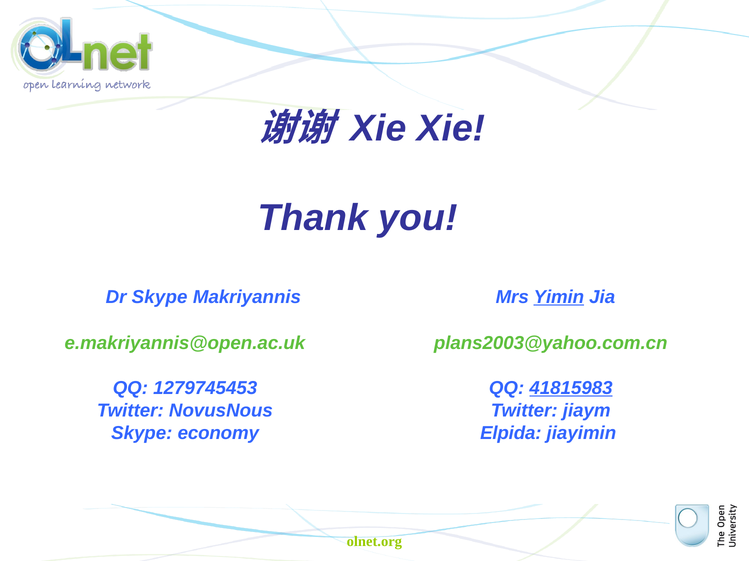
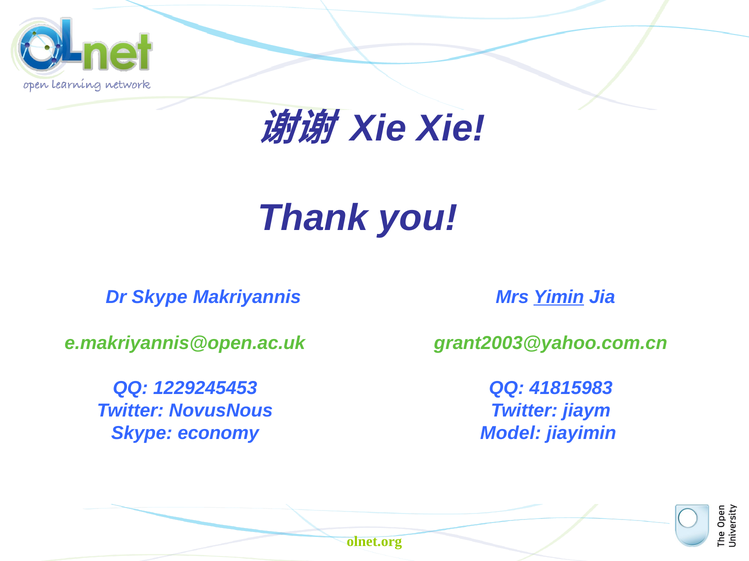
plans2003@yahoo.com.cn: plans2003@yahoo.com.cn -> grant2003@yahoo.com.cn
1279745453: 1279745453 -> 1229245453
41815983 underline: present -> none
Elpida: Elpida -> Model
